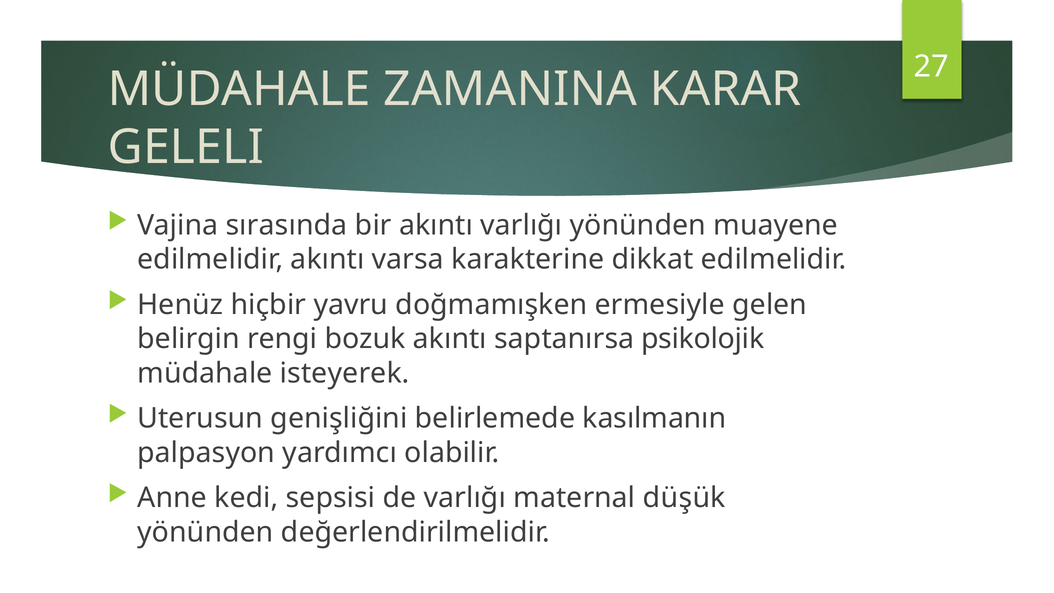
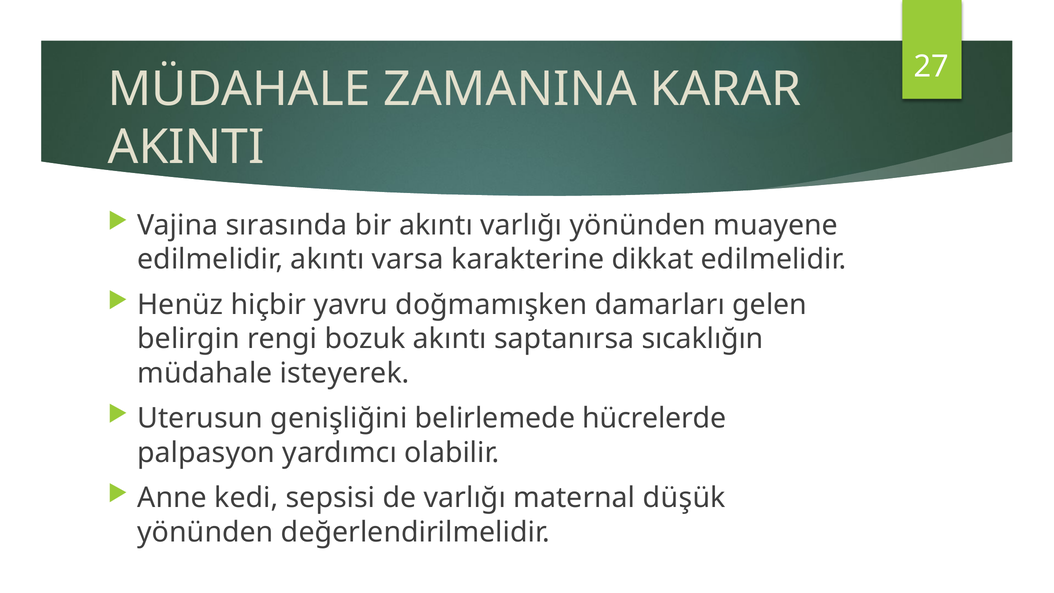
GELELI: GELELI -> AKINTI
ermesiyle: ermesiyle -> damarları
psikolojik: psikolojik -> sıcaklığın
kasılmanın: kasılmanın -> hücrelerde
